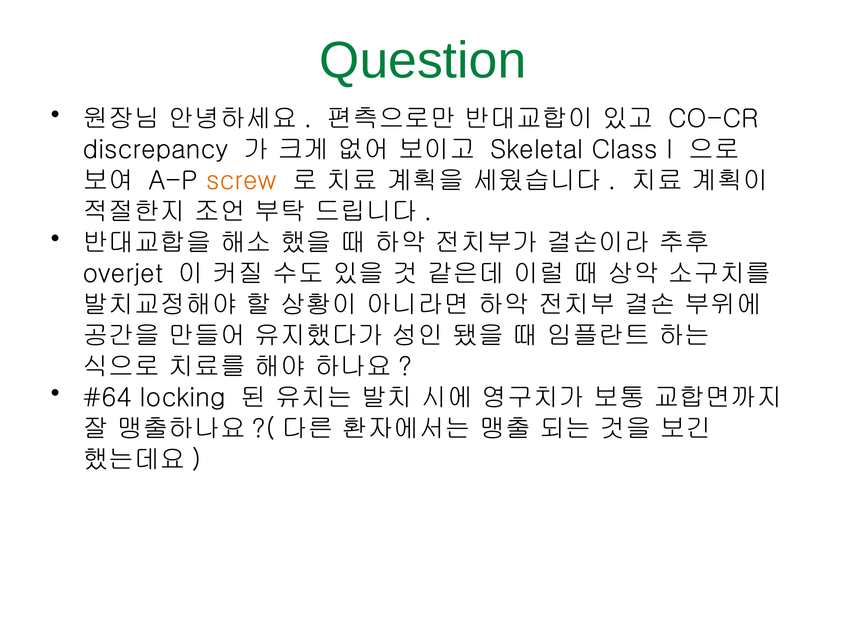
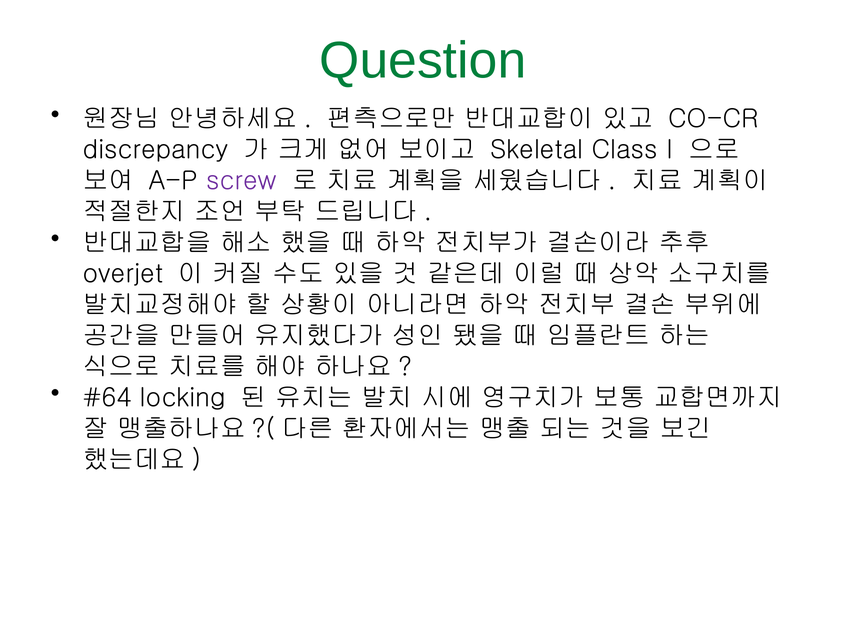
screw colour: orange -> purple
